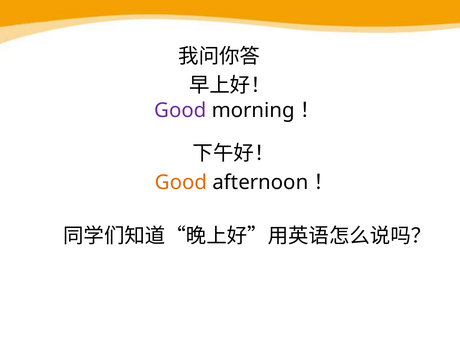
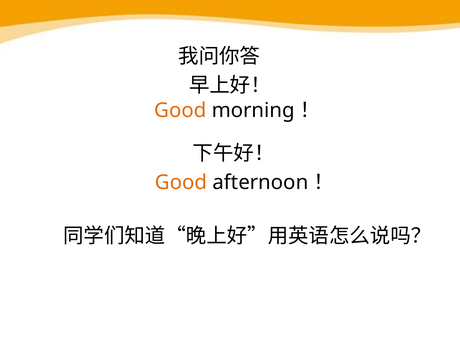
Good at (180, 110) colour: purple -> orange
